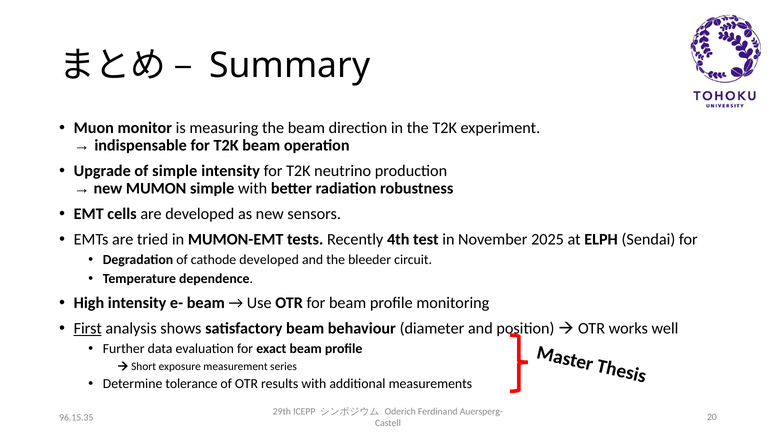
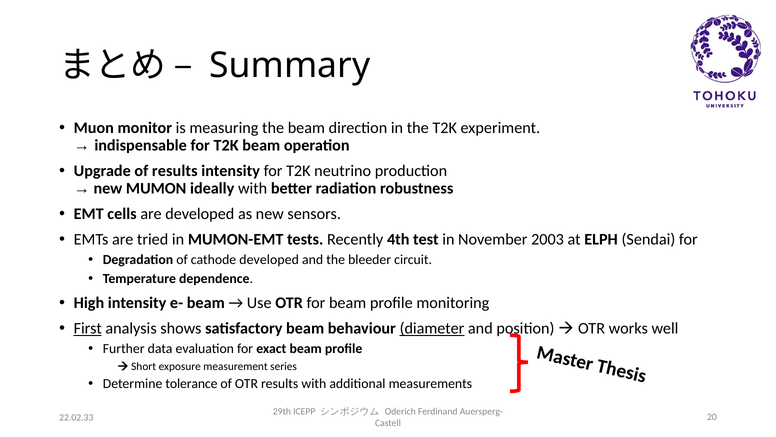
of simple: simple -> results
MUMON simple: simple -> ideally
2025: 2025 -> 2003
diameter underline: none -> present
96.15.35: 96.15.35 -> 22.02.33
